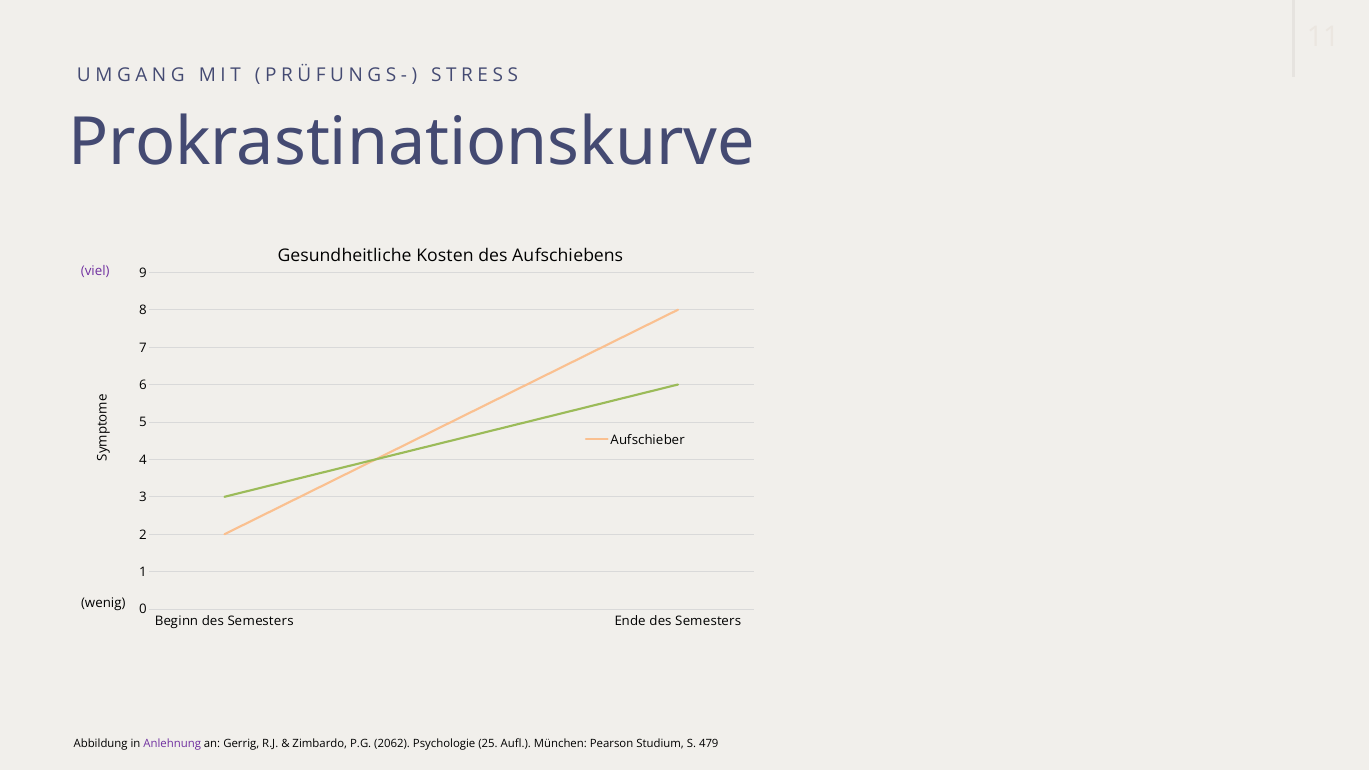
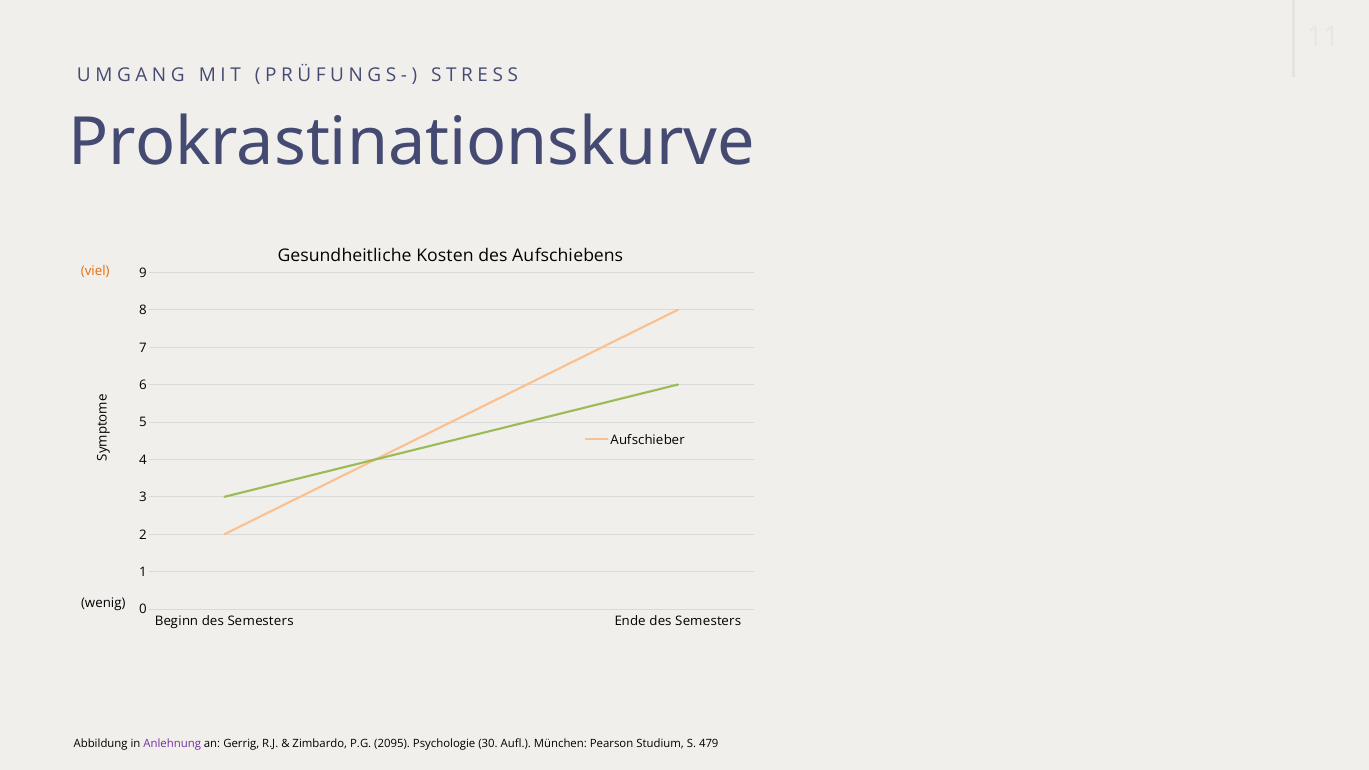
viel colour: purple -> orange
2062: 2062 -> 2095
25: 25 -> 30
